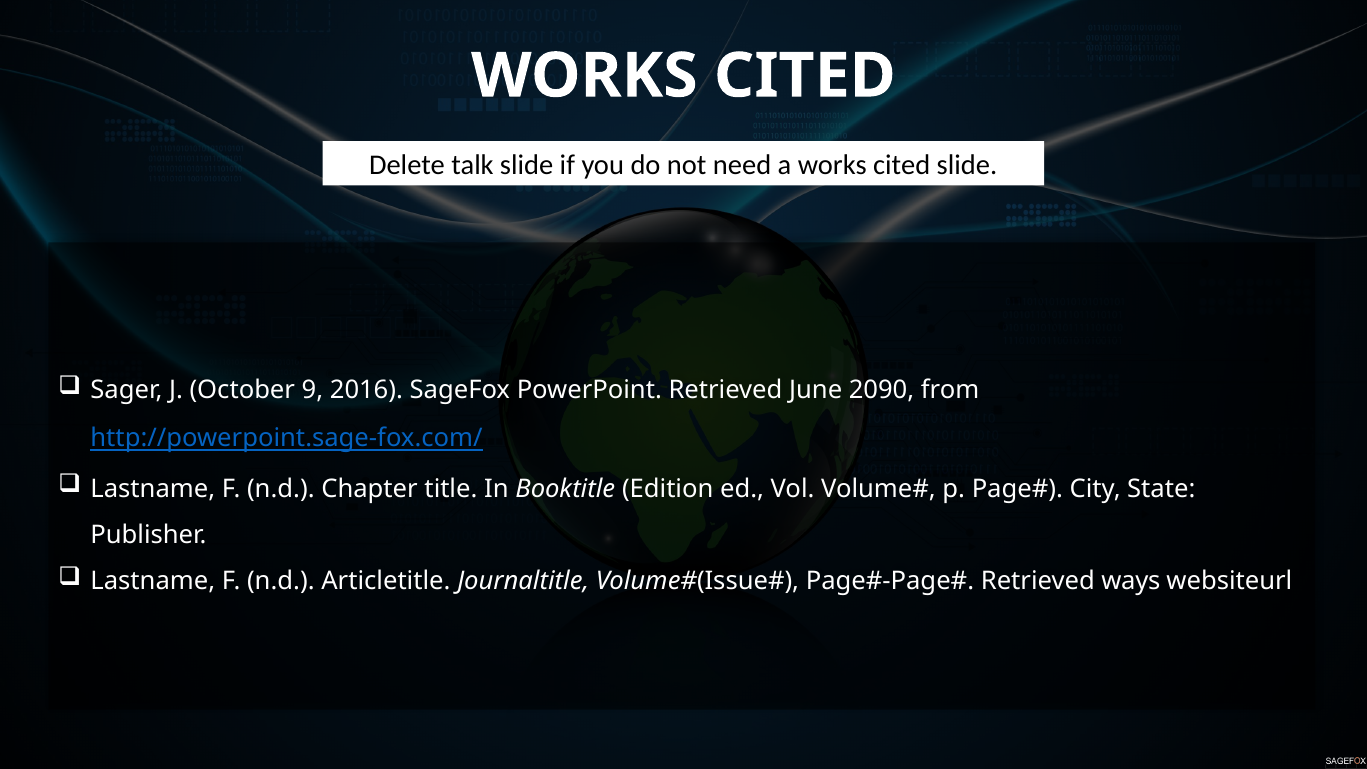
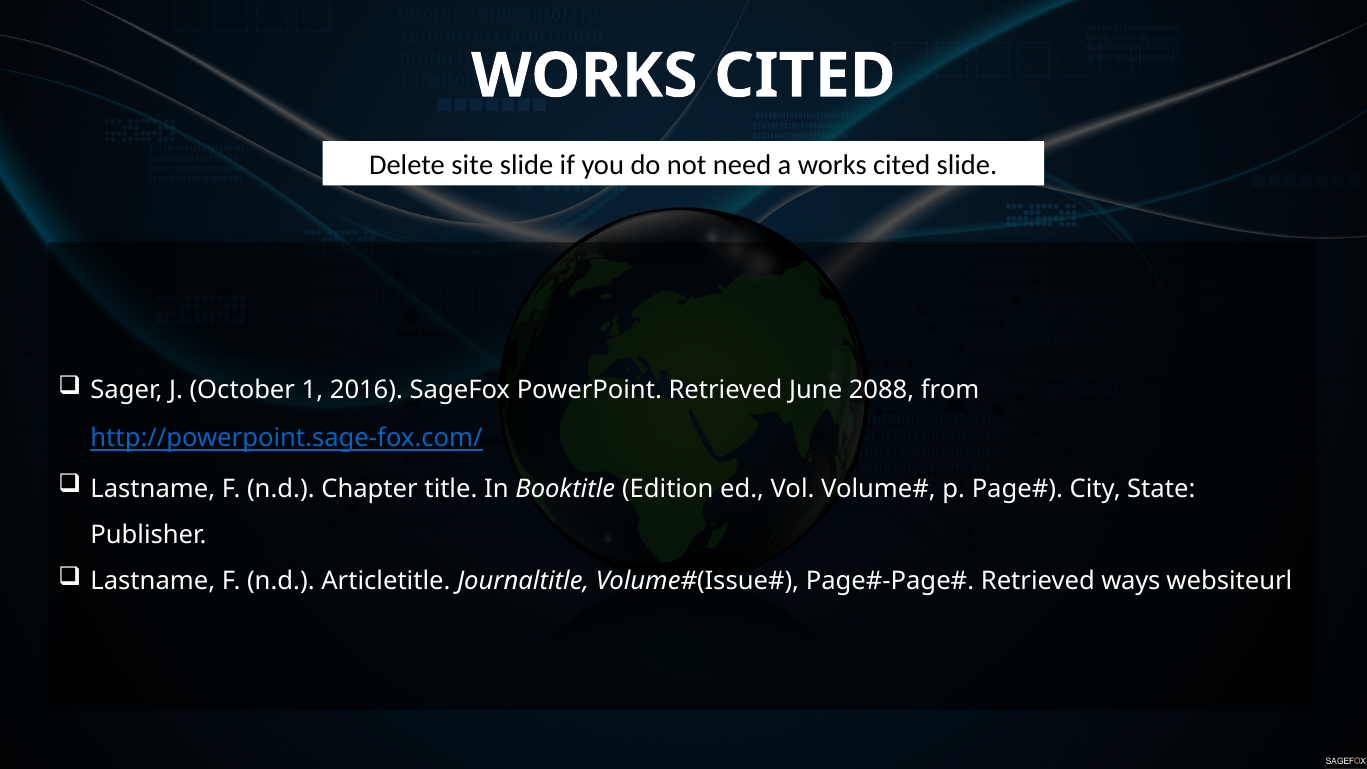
talk: talk -> site
9: 9 -> 1
2090: 2090 -> 2088
